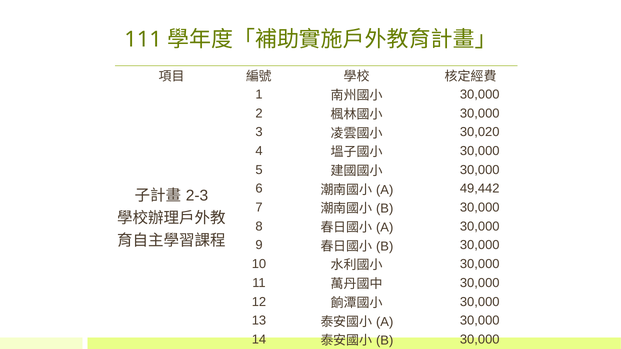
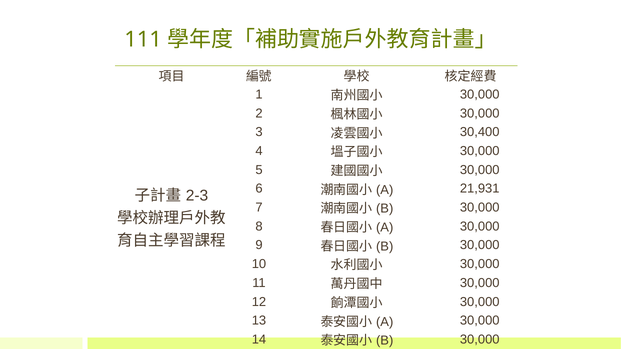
30,020: 30,020 -> 30,400
49,442: 49,442 -> 21,931
